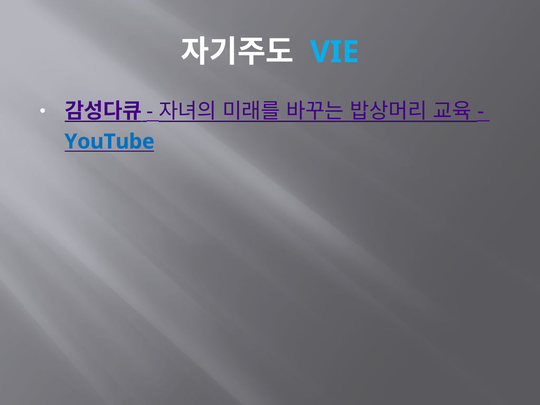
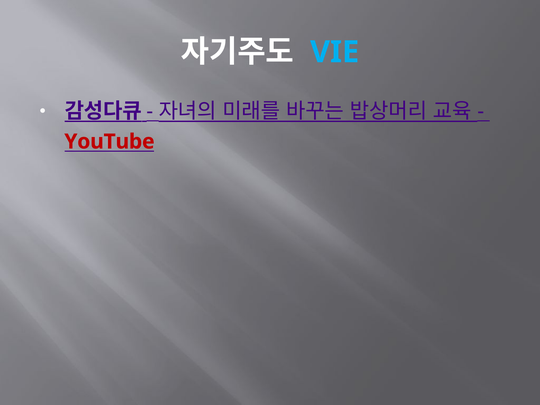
YouTube colour: blue -> red
